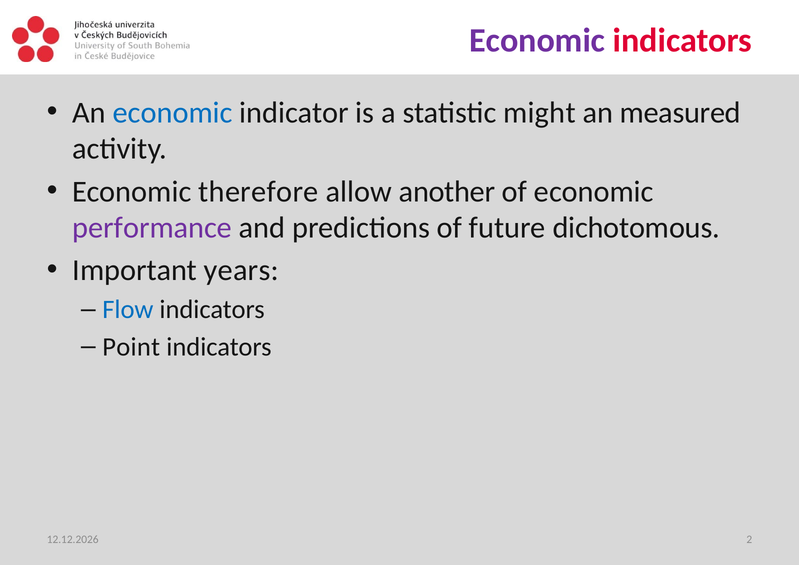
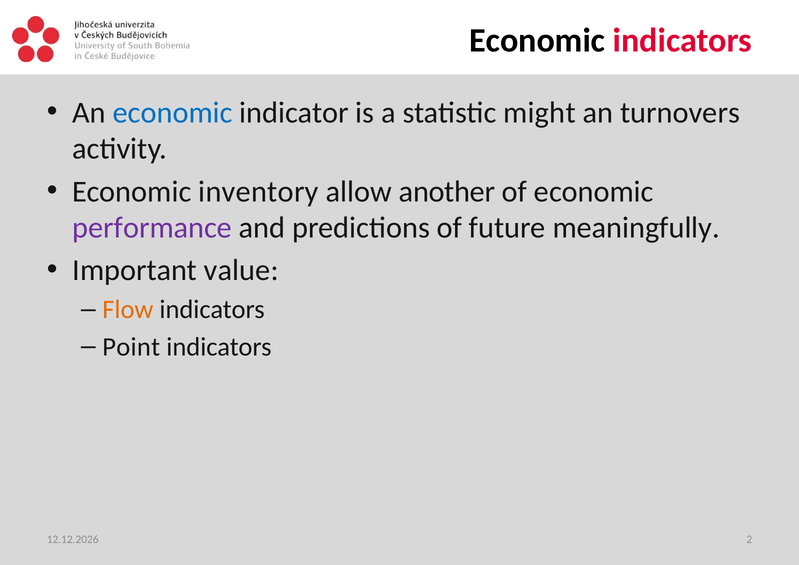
Economic at (537, 41) colour: purple -> black
measured: measured -> turnovers
therefore: therefore -> inventory
dichotomous: dichotomous -> meaningfully
years: years -> value
Flow colour: blue -> orange
